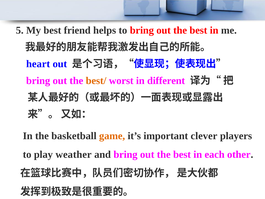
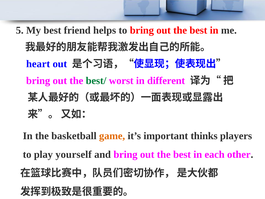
best/ colour: orange -> green
clever: clever -> thinks
weather: weather -> yourself
